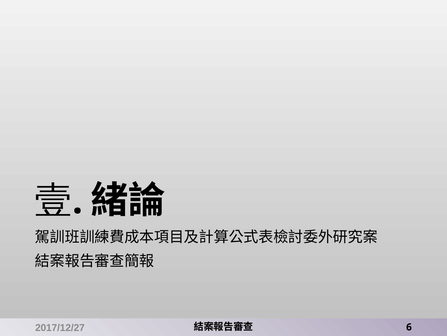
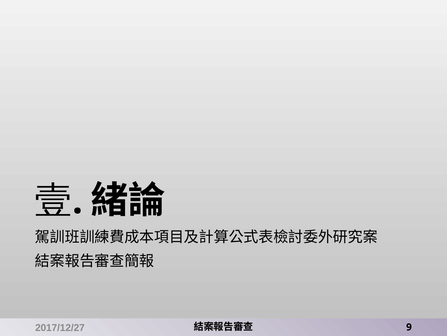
6: 6 -> 9
